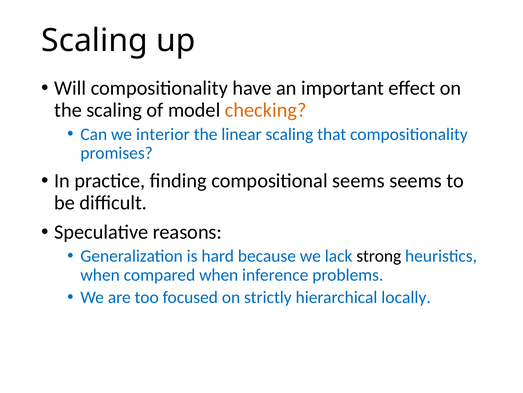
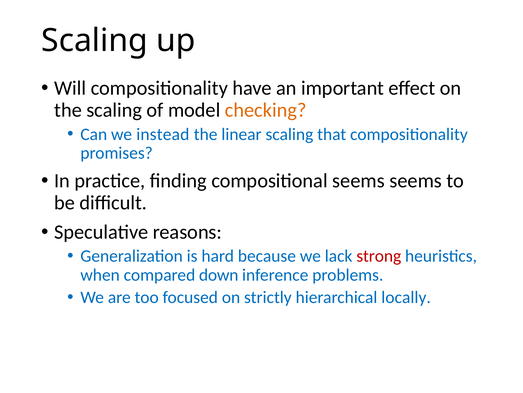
interior: interior -> instead
strong colour: black -> red
compared when: when -> down
